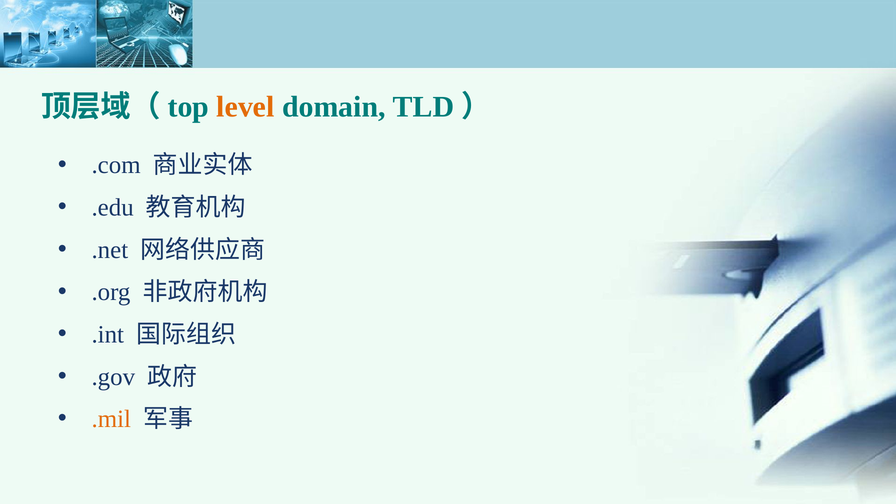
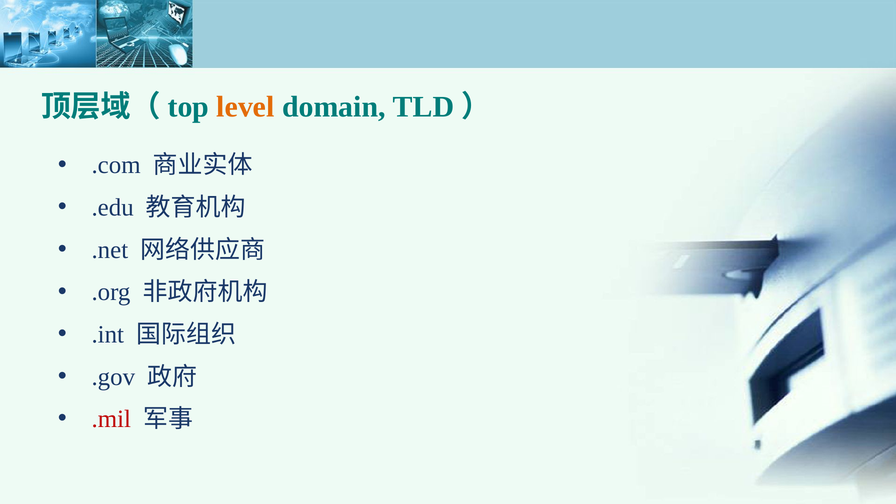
.mil colour: orange -> red
